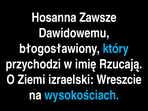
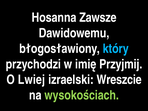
Rzucają: Rzucają -> Przyjmij
Ziemi: Ziemi -> Lwiej
wysokościach colour: light blue -> light green
